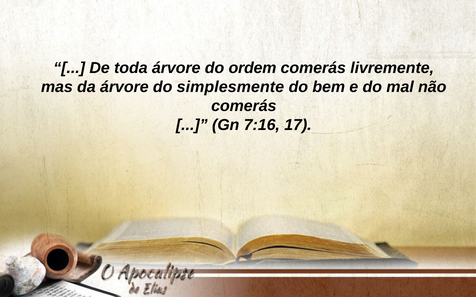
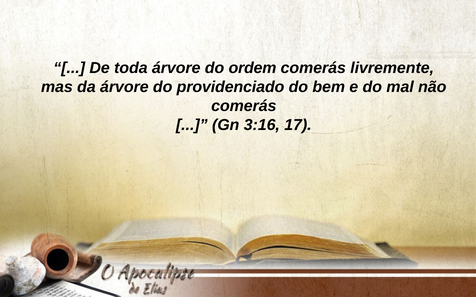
simplesmente: simplesmente -> providenciado
7:16: 7:16 -> 3:16
